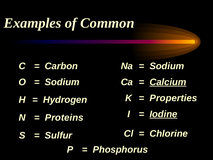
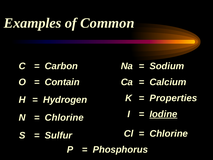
Sodium at (62, 82): Sodium -> Contain
Calcium underline: present -> none
Proteins at (64, 117): Proteins -> Chlorine
